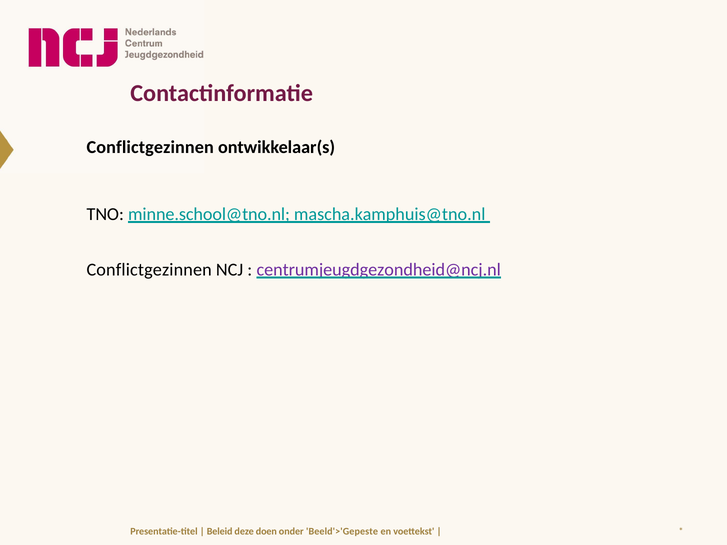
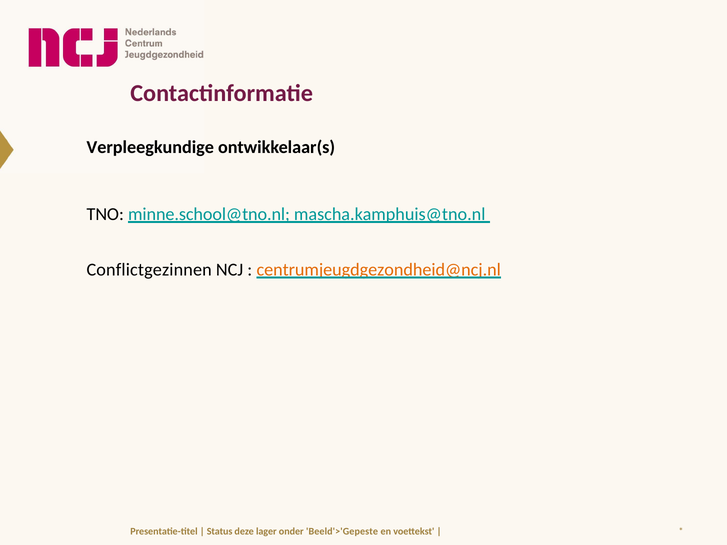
Conflictgezinnen at (150, 147): Conflictgezinnen -> Verpleegkundige
centrumjeugdgezondheid@ncj.nl colour: purple -> orange
Beleid: Beleid -> Status
doen: doen -> lager
